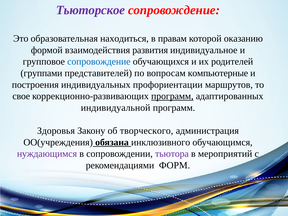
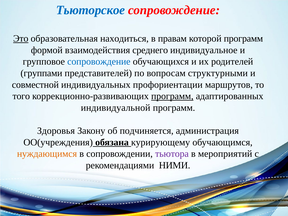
Тьюторское colour: purple -> blue
Это underline: none -> present
которой оказанию: оказанию -> программ
развития: развития -> среднего
компьютерные: компьютерные -> структурными
построения: построения -> совместной
свое: свое -> того
творческого: творческого -> подчиняется
инклюзивного: инклюзивного -> курирующему
нуждающимся colour: purple -> orange
ФОРМ: ФОРМ -> НИМИ
